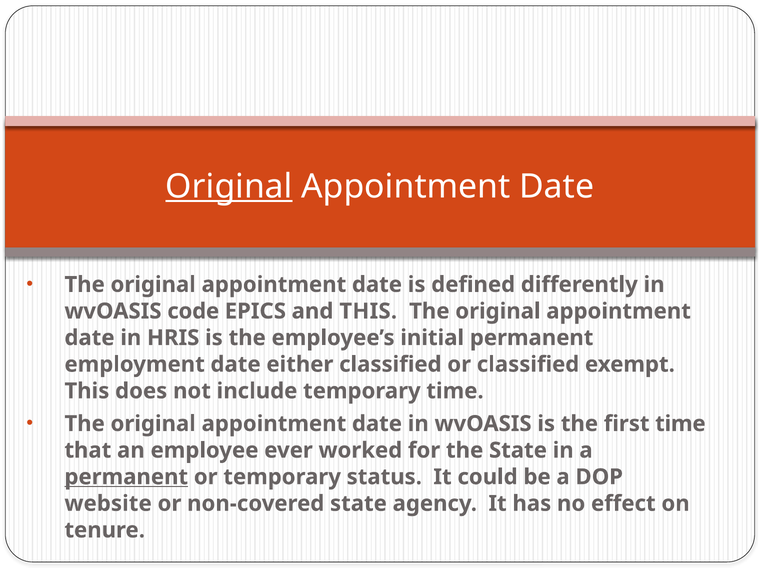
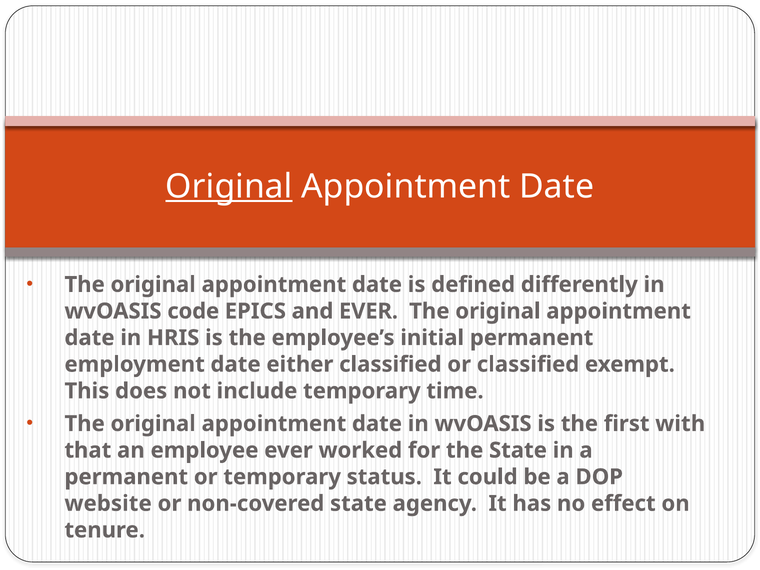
and THIS: THIS -> EVER
first time: time -> with
permanent at (126, 477) underline: present -> none
